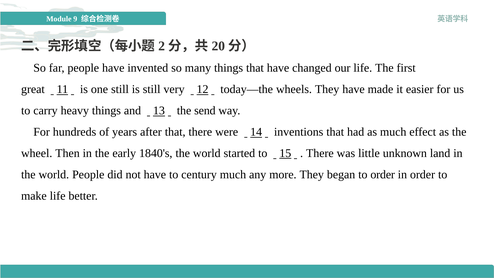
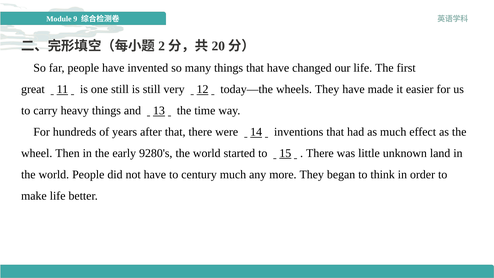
send: send -> time
1840's: 1840's -> 9280's
to order: order -> think
